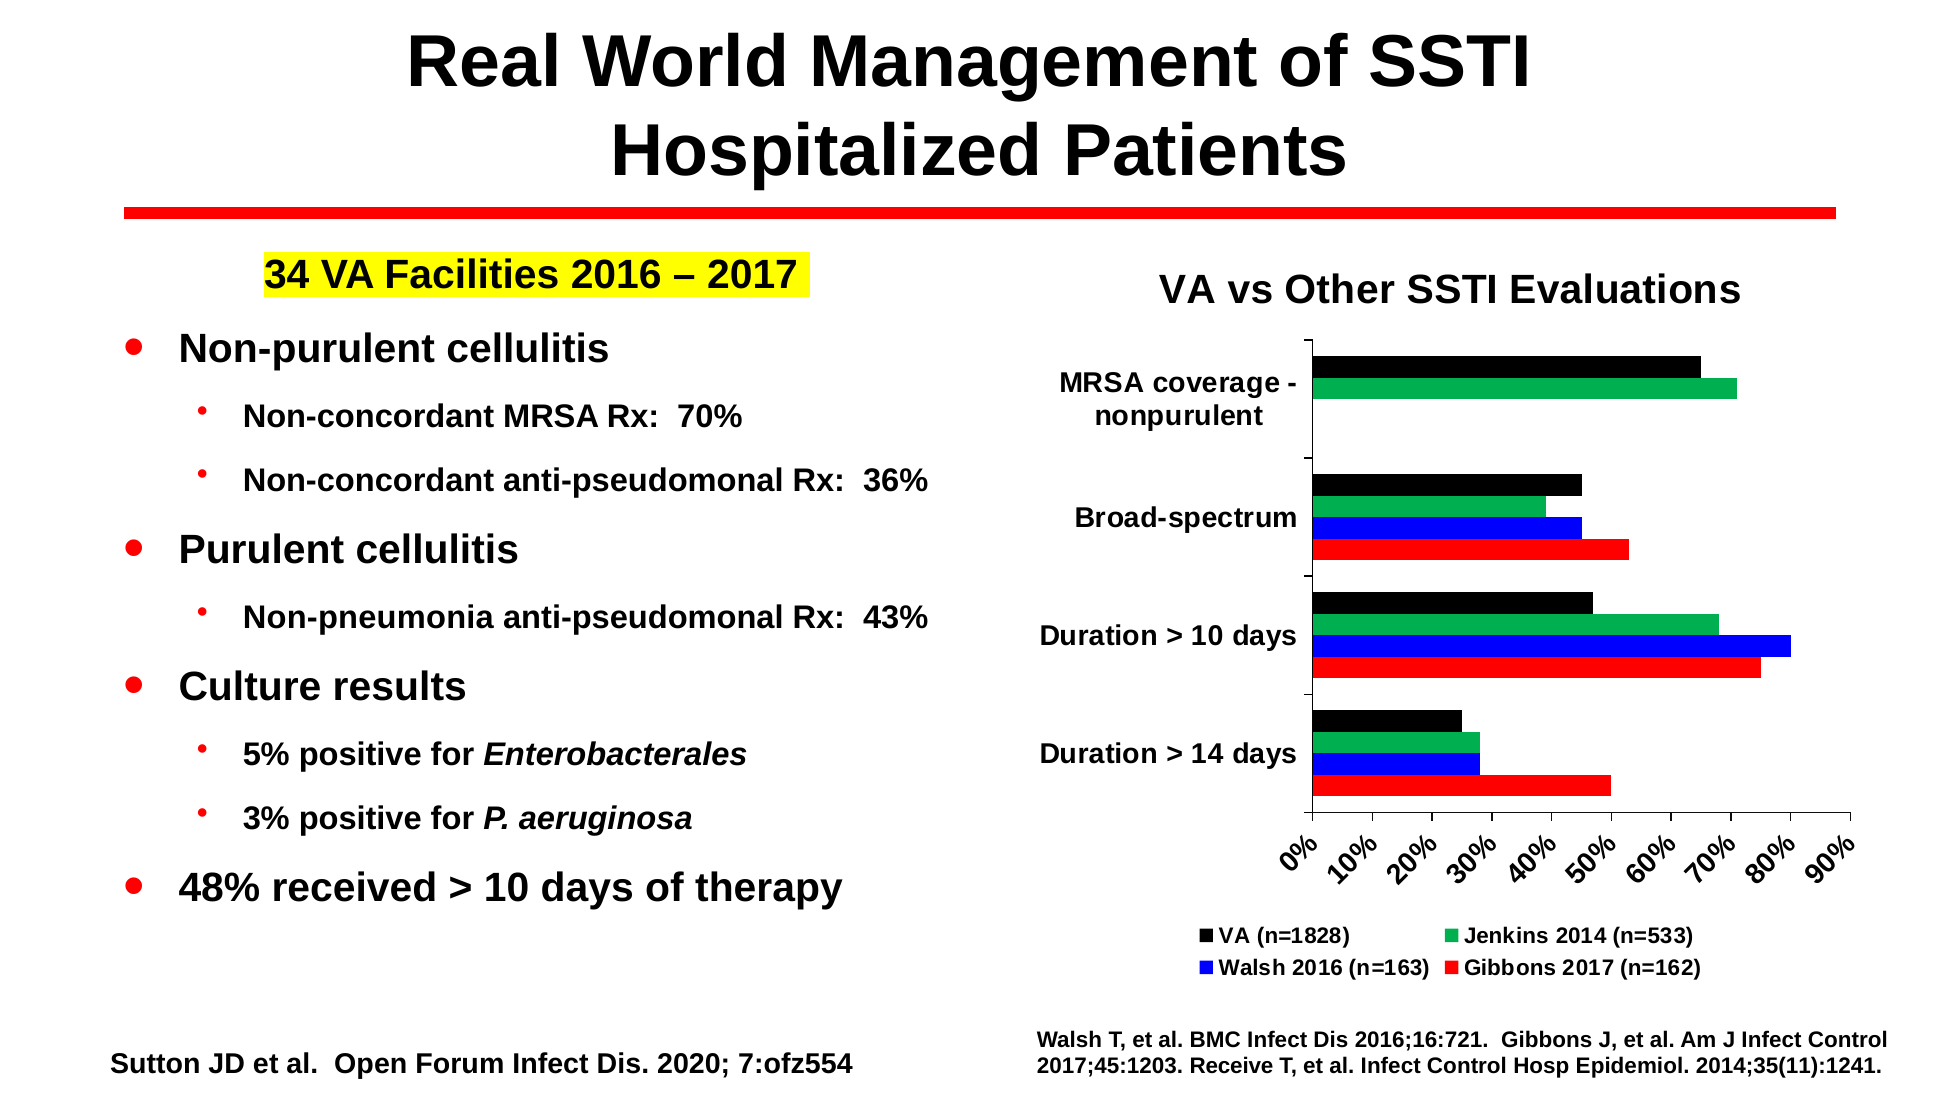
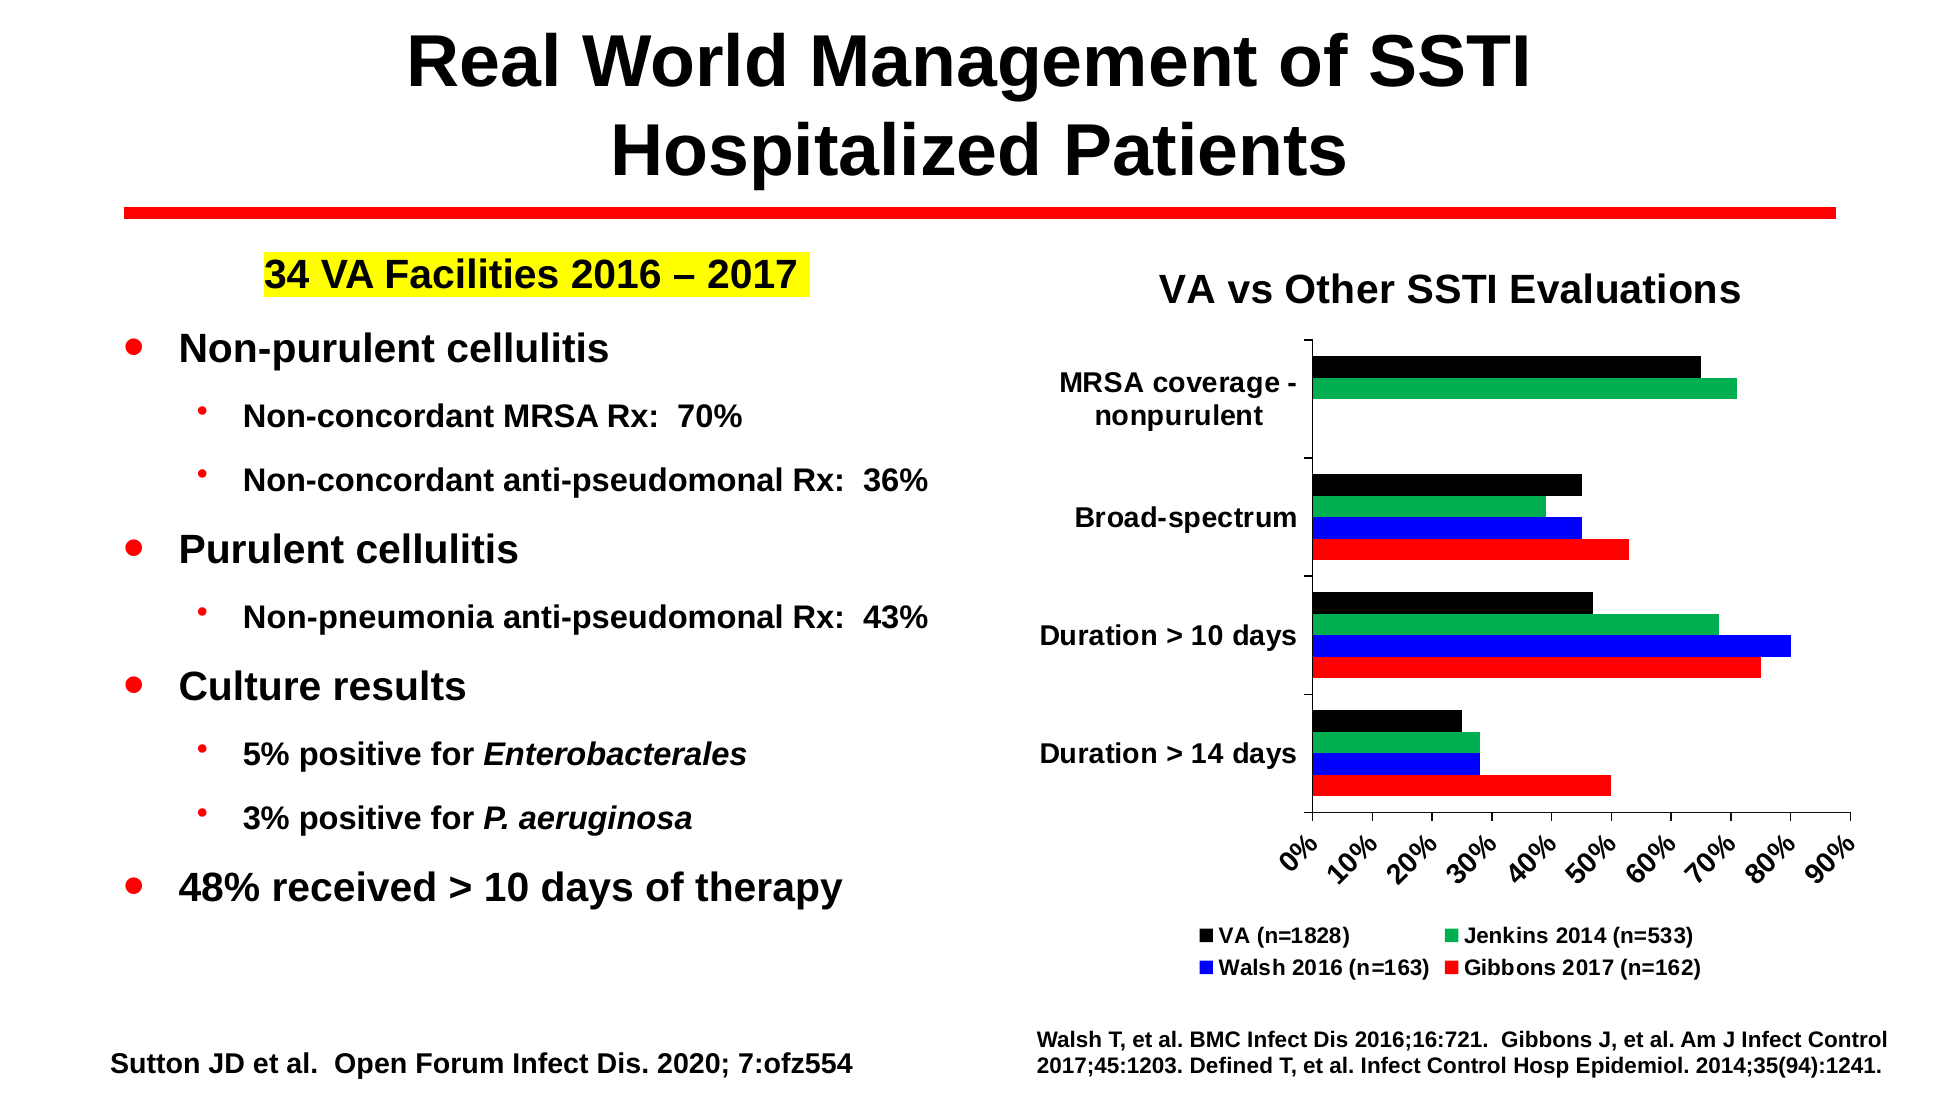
Receive: Receive -> Defined
2014;35(11):1241: 2014;35(11):1241 -> 2014;35(94):1241
